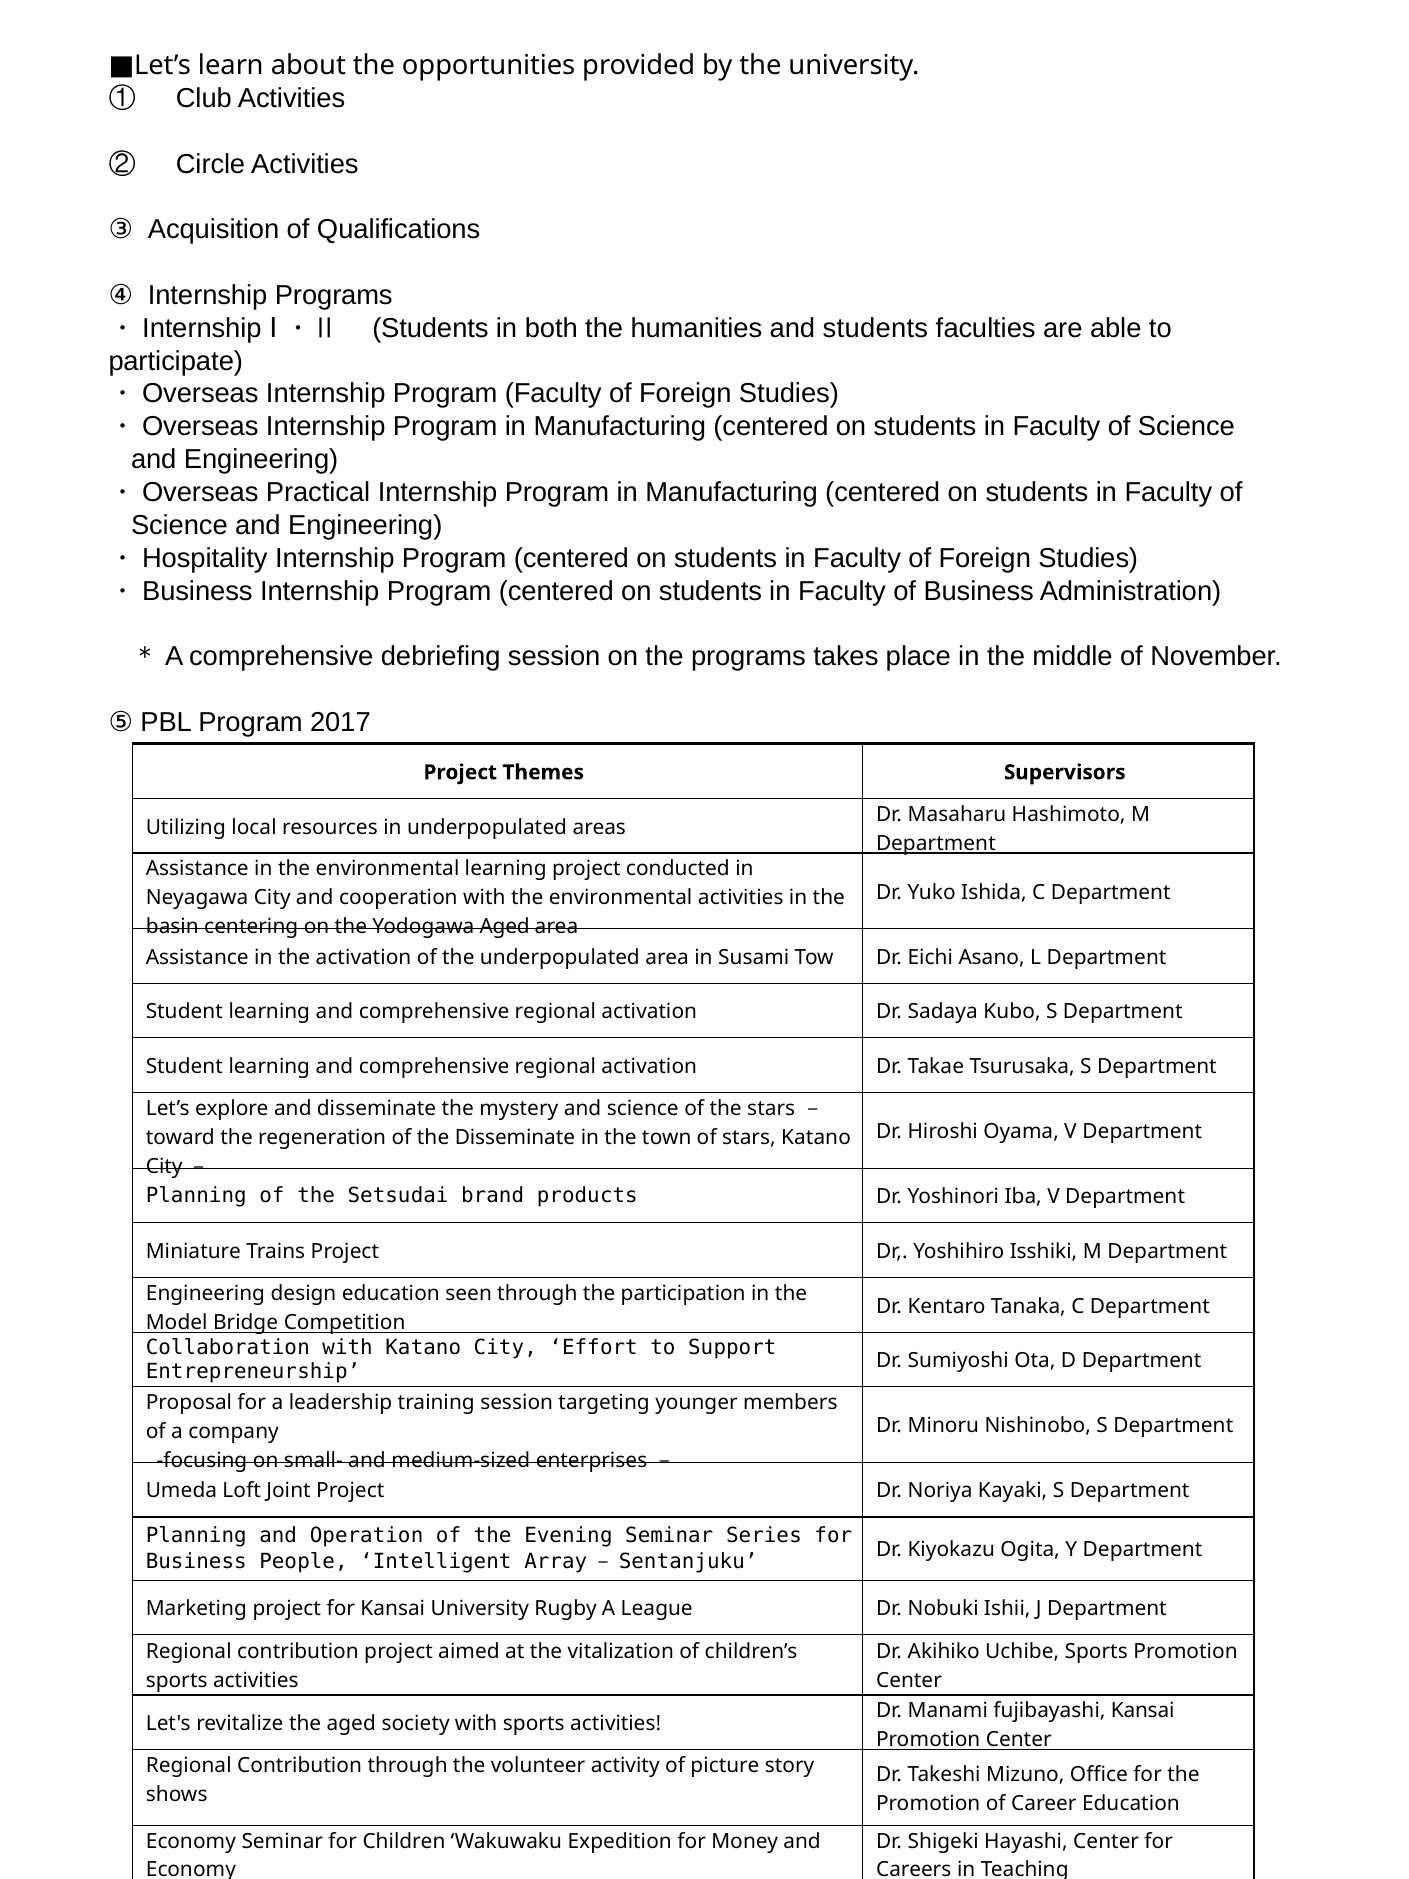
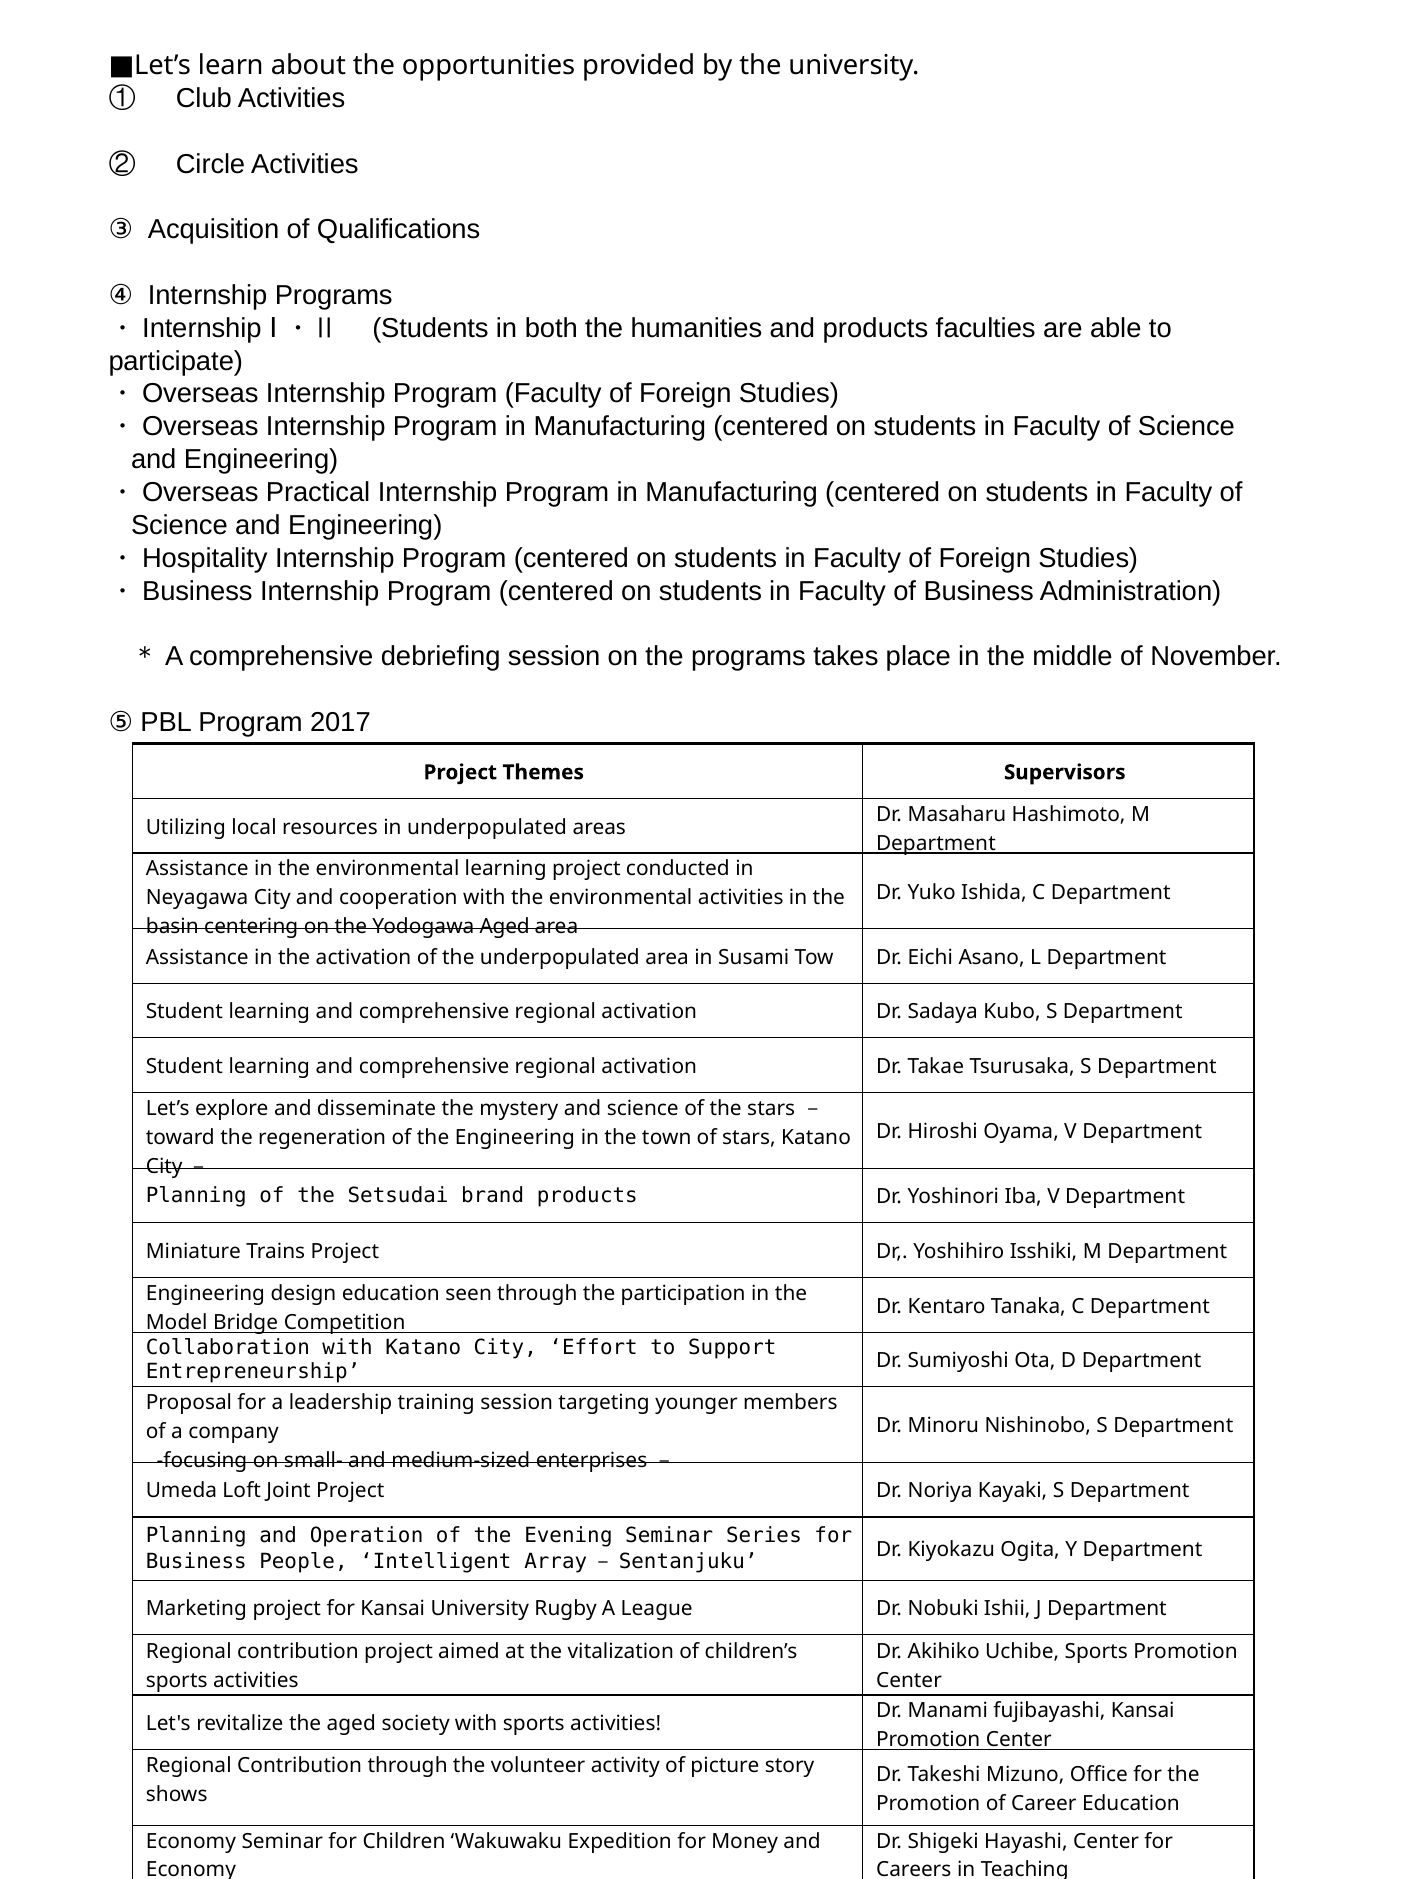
and students: students -> products
the Disseminate: Disseminate -> Engineering
